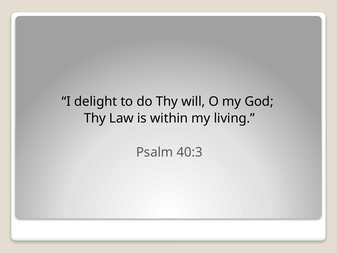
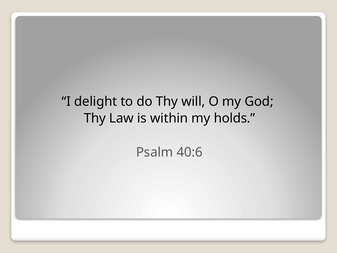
living: living -> holds
40:3: 40:3 -> 40:6
